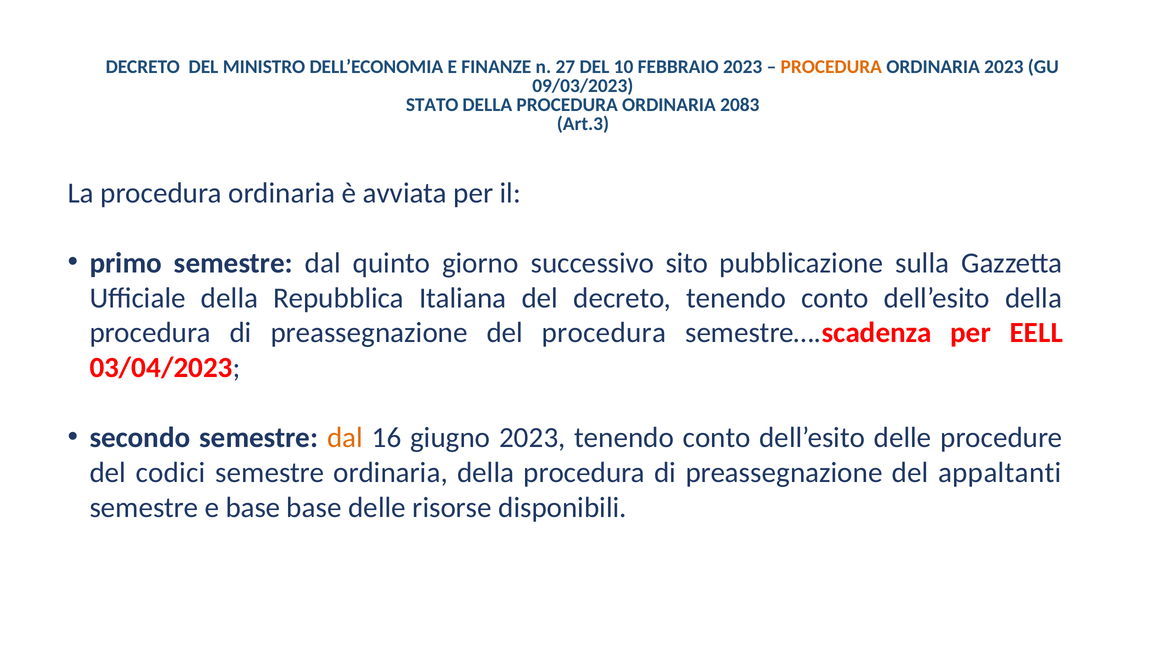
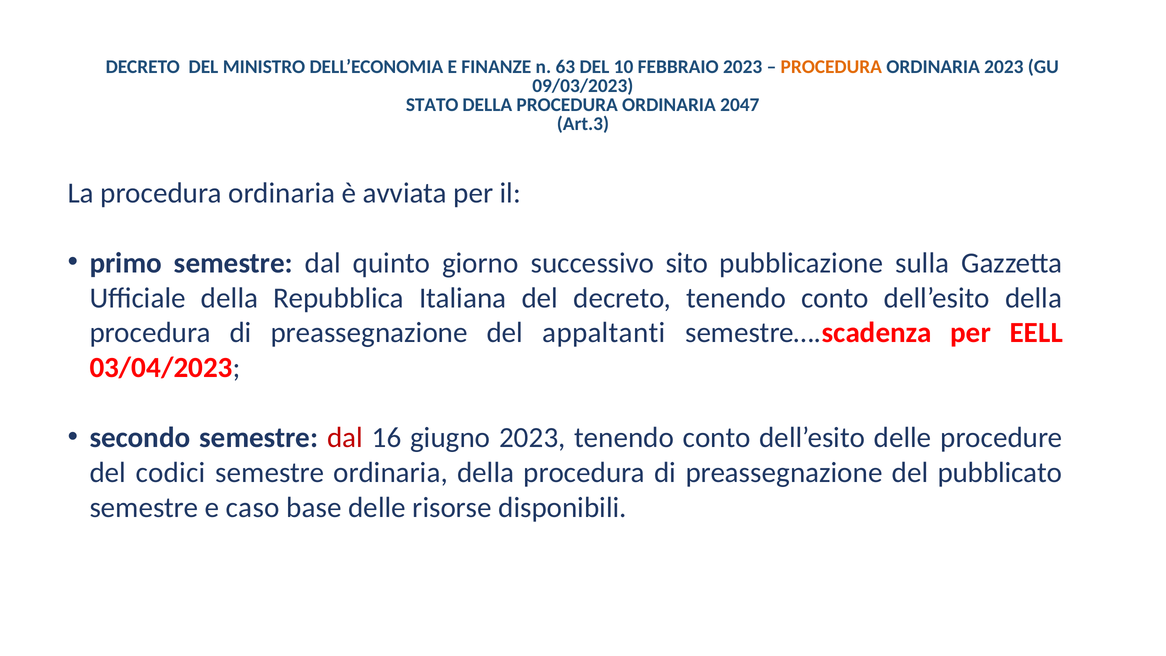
27: 27 -> 63
2083: 2083 -> 2047
del procedura: procedura -> appaltanti
dal at (345, 438) colour: orange -> red
appaltanti: appaltanti -> pubblicato
e base: base -> caso
